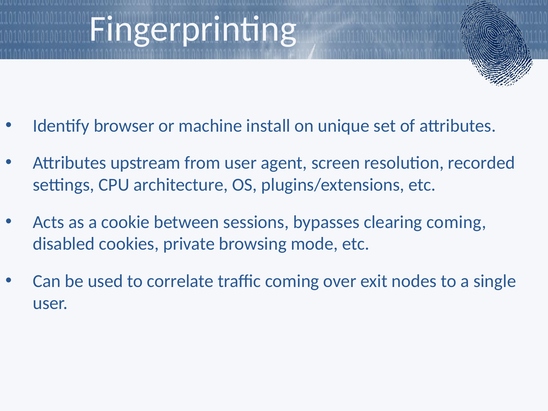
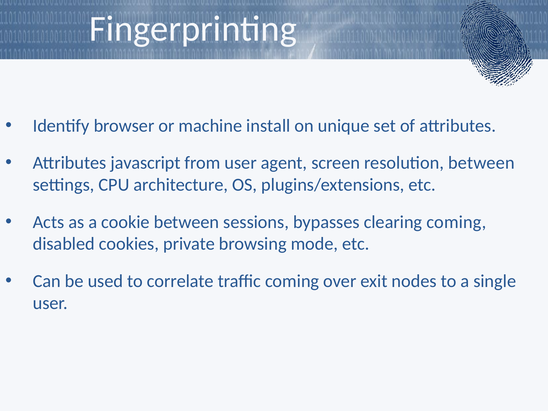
upstream: upstream -> javascript
resolution recorded: recorded -> between
